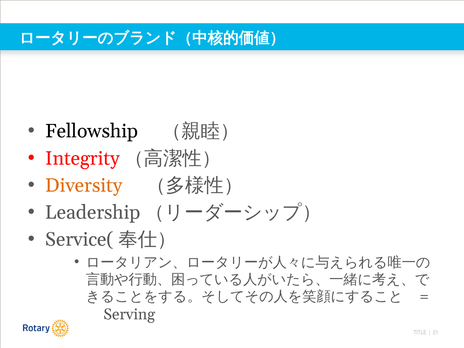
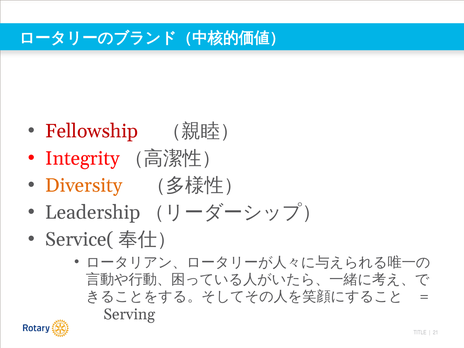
Fellowship colour: black -> red
